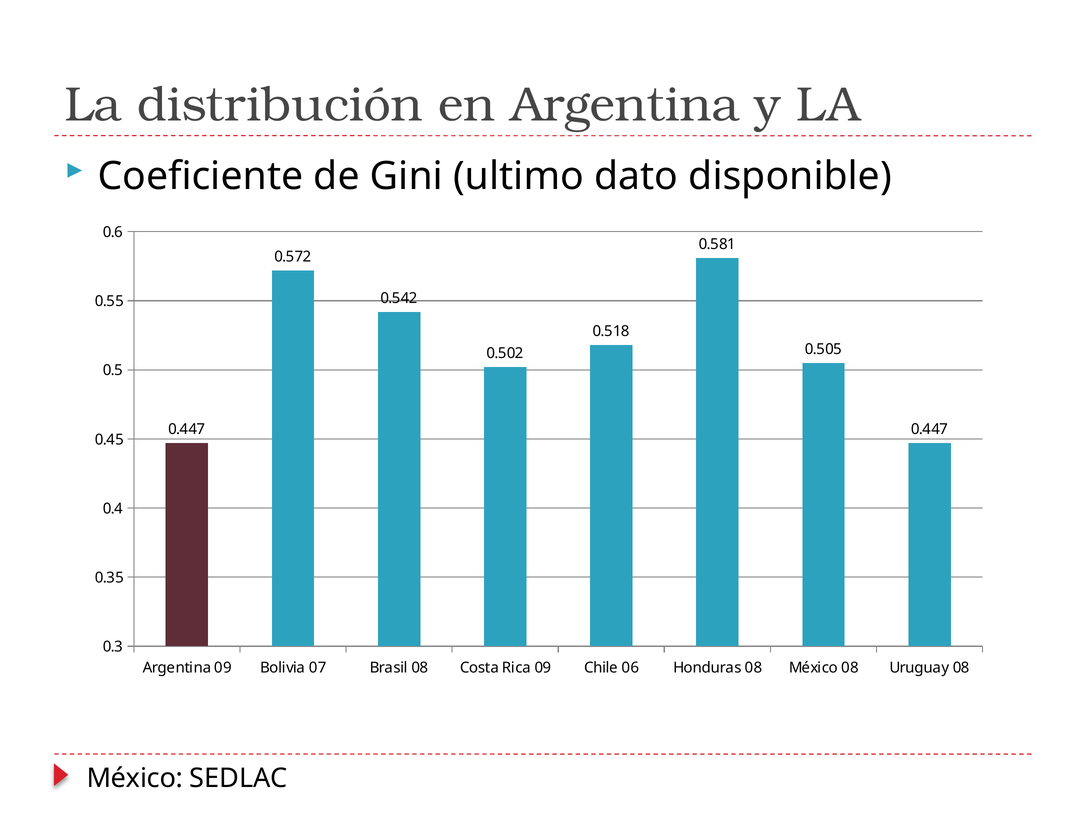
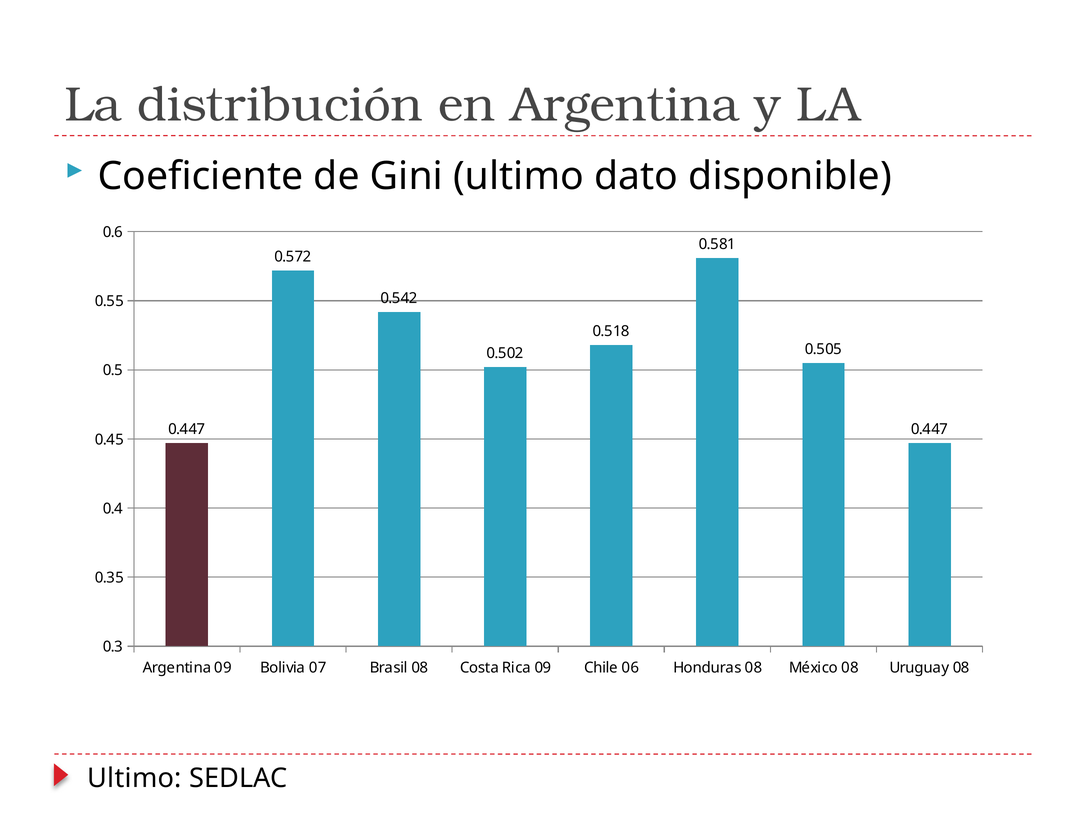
México at (135, 779): México -> Ultimo
